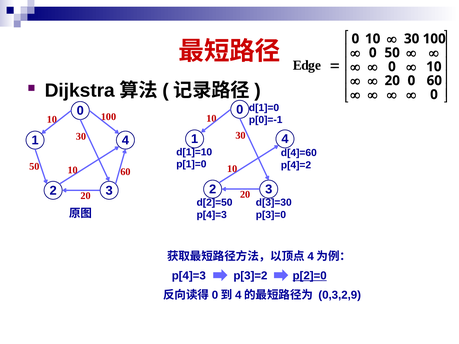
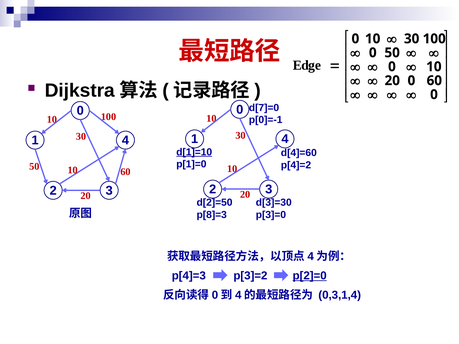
d[1]=0: d[1]=0 -> d[7]=0
d[1]=10 underline: none -> present
p[4]=3 at (212, 215): p[4]=3 -> p[8]=3
0,3,2,9: 0,3,2,9 -> 0,3,1,4
